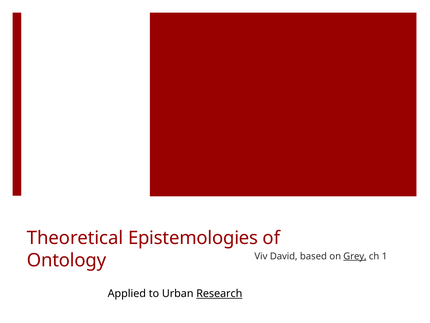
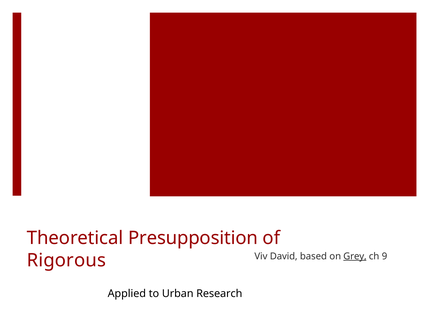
Epistemologies: Epistemologies -> Presupposition
Ontology: Ontology -> Rigorous
1: 1 -> 9
Research underline: present -> none
